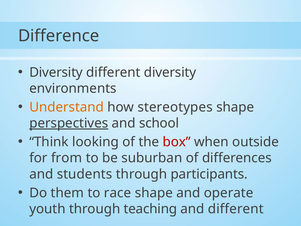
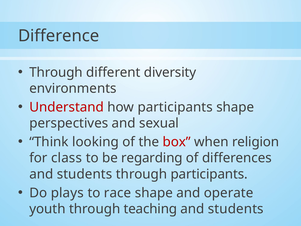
Diversity at (56, 72): Diversity -> Through
Understand colour: orange -> red
how stereotypes: stereotypes -> participants
perspectives underline: present -> none
school: school -> sexual
outside: outside -> religion
from: from -> class
suburban: suburban -> regarding
them: them -> plays
different at (236, 209): different -> students
